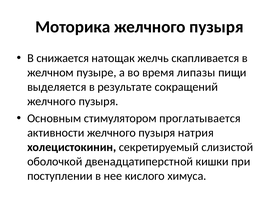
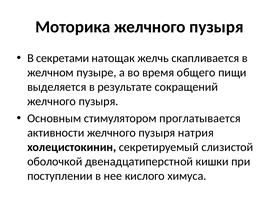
снижается: снижается -> секретами
липазы: липазы -> общего
